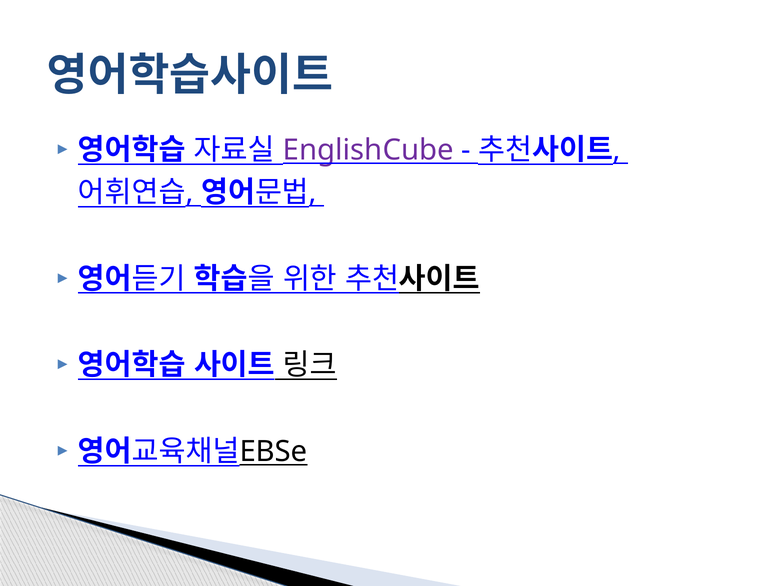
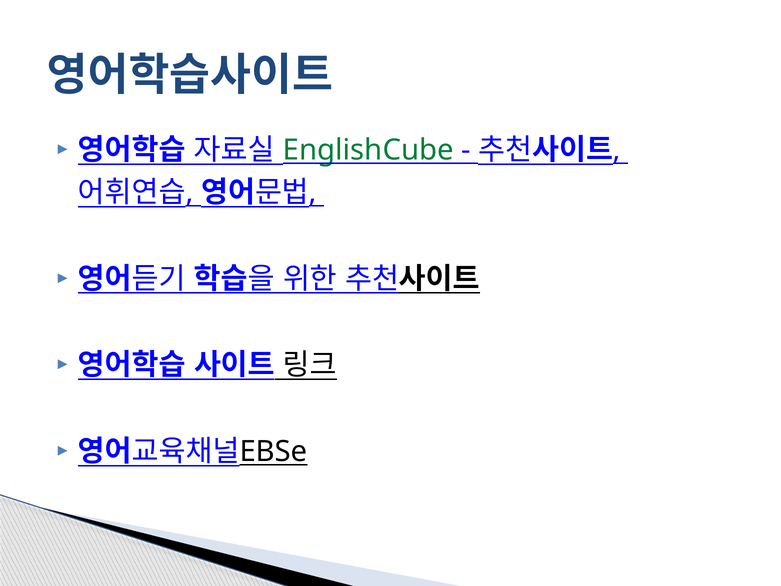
EnglishCube colour: purple -> green
